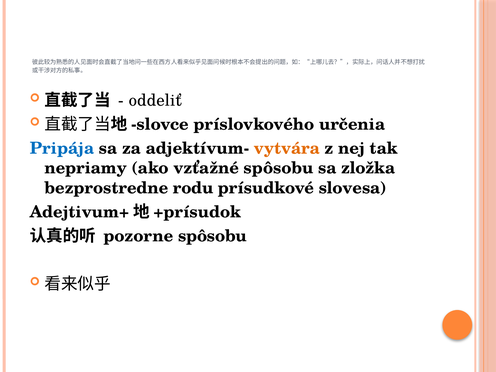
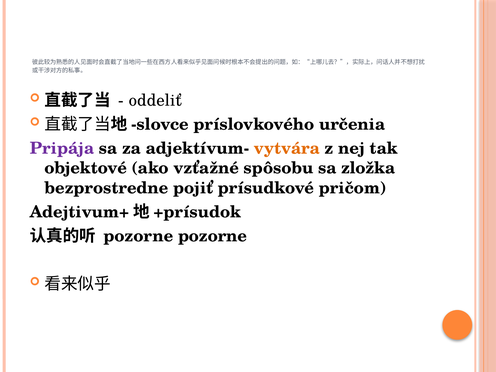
Pripája colour: blue -> purple
nepriamy: nepriamy -> objektové
rodu: rodu -> pojiť
slovesa: slovesa -> pričom
pozorne spôsobu: spôsobu -> pozorne
